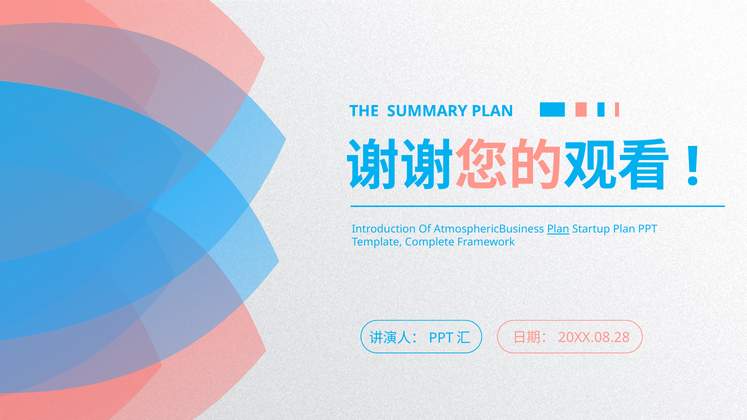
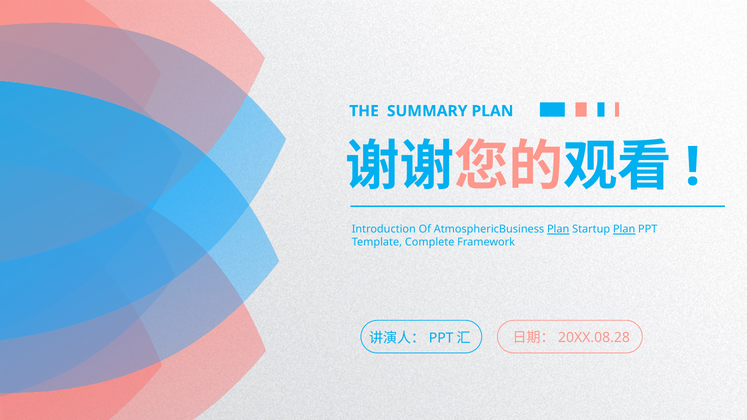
Plan at (624, 230) underline: none -> present
